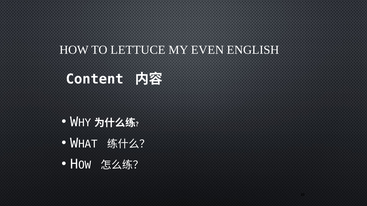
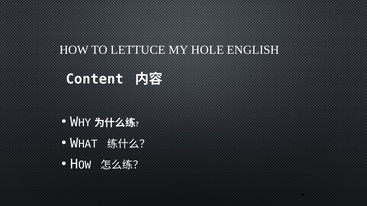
EVEN: EVEN -> HOLE
